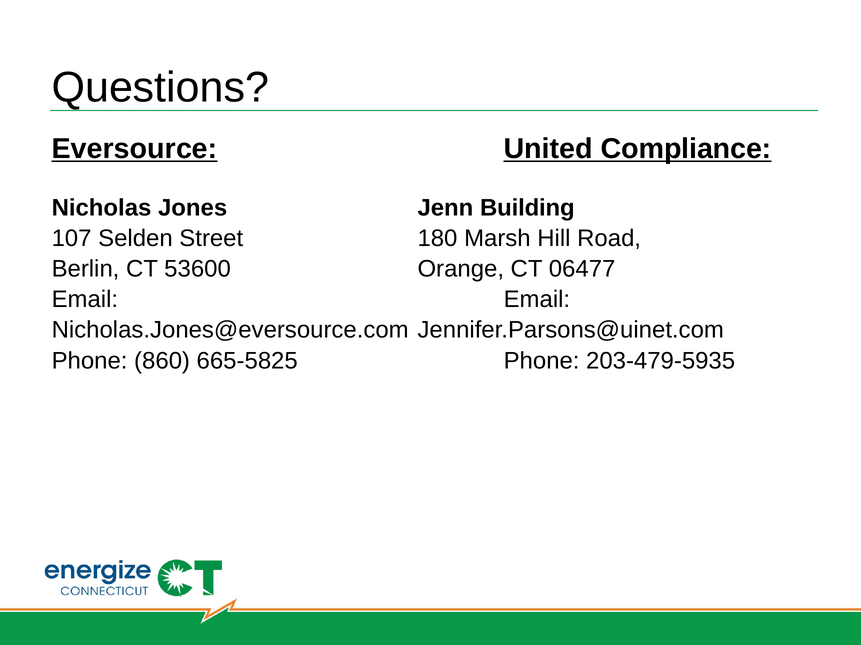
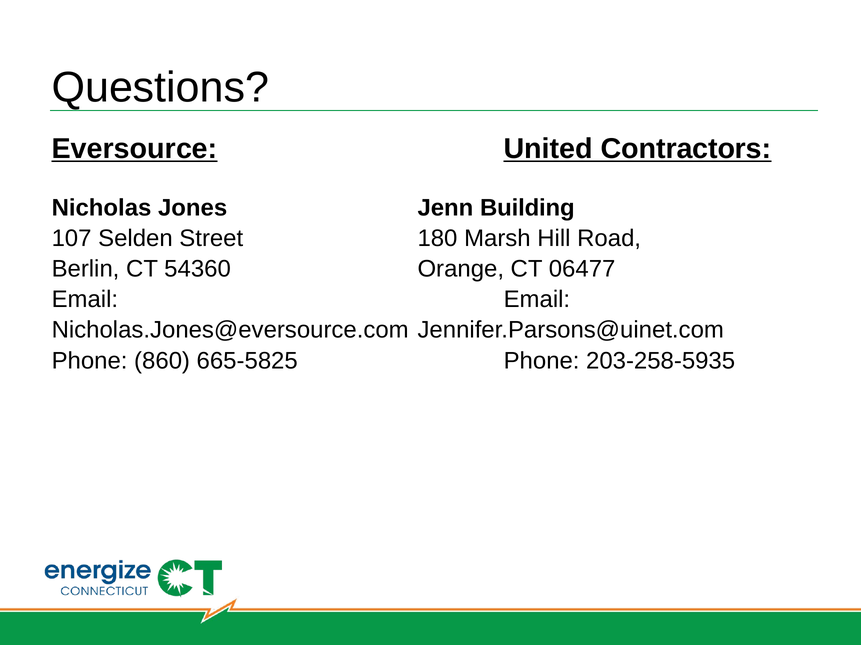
Compliance: Compliance -> Contractors
53600: 53600 -> 54360
203-479-5935: 203-479-5935 -> 203-258-5935
